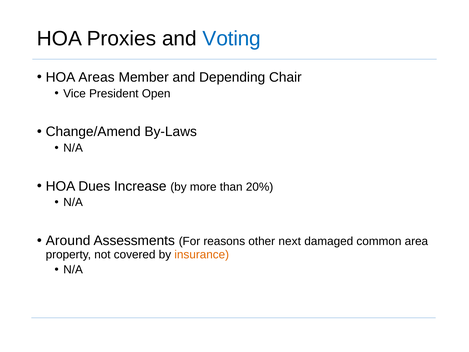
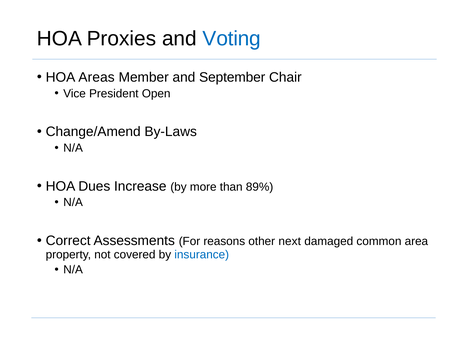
Depending: Depending -> September
20%: 20% -> 89%
Around: Around -> Correct
insurance colour: orange -> blue
